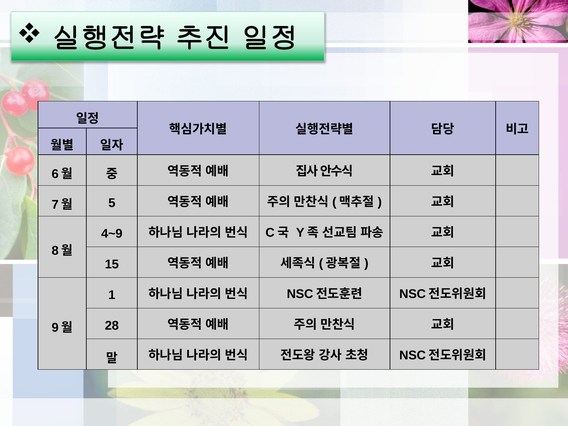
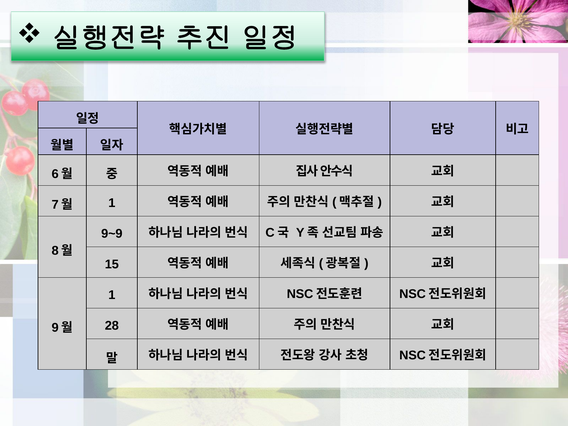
5 at (112, 203): 5 -> 1
4~9: 4~9 -> 9~9
